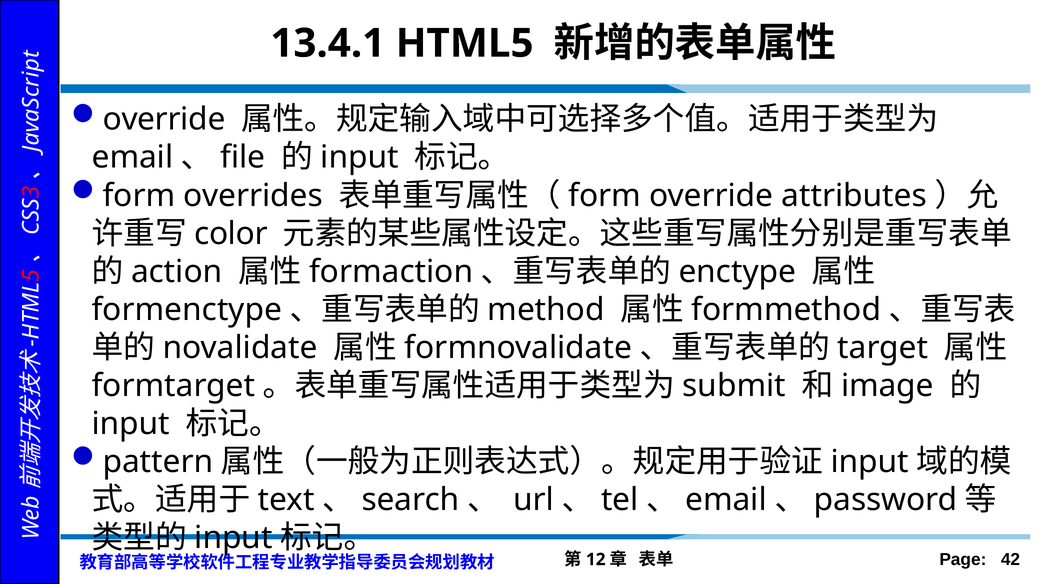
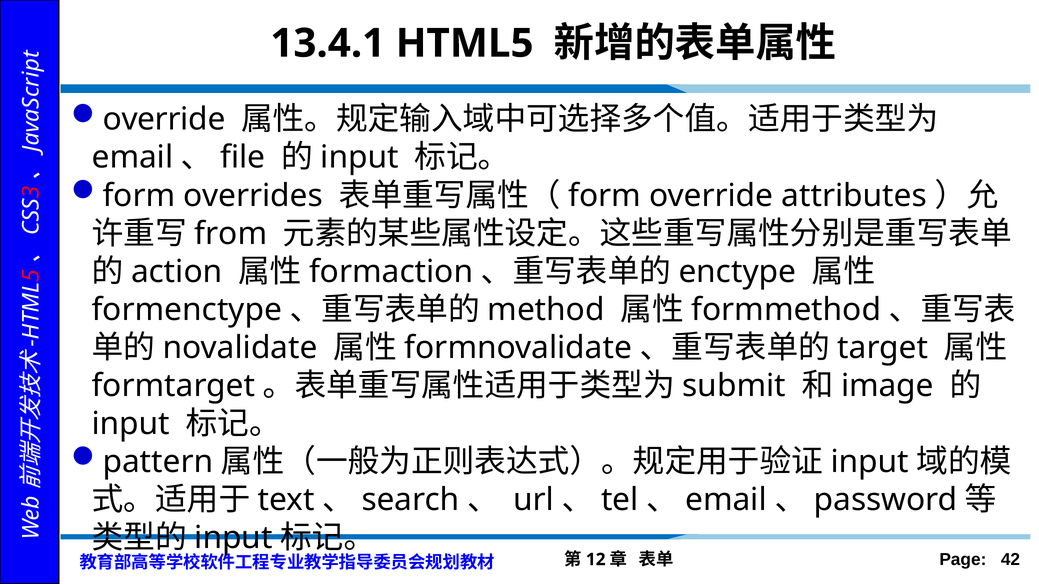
color: color -> from
